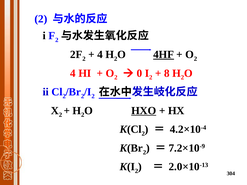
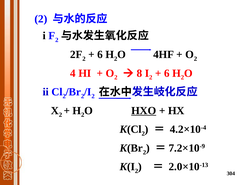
4 at (100, 55): 4 -> 6
4HF underline: present -> none
0: 0 -> 8
8 at (167, 73): 8 -> 6
